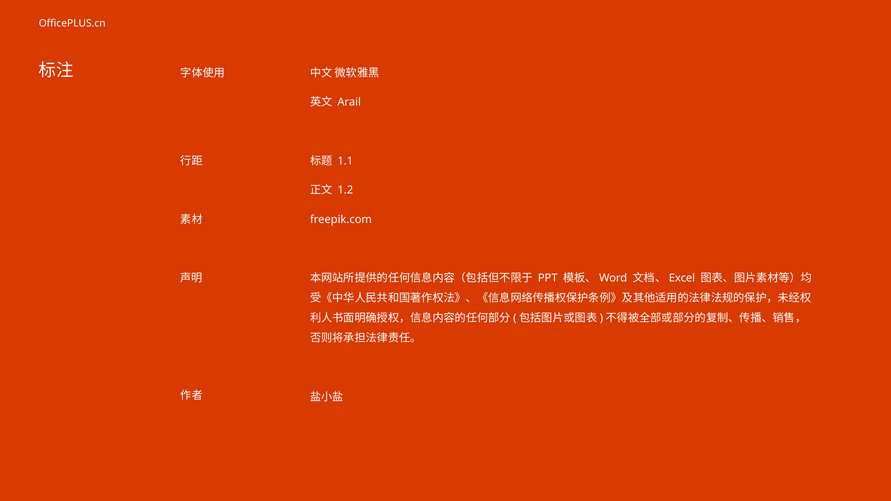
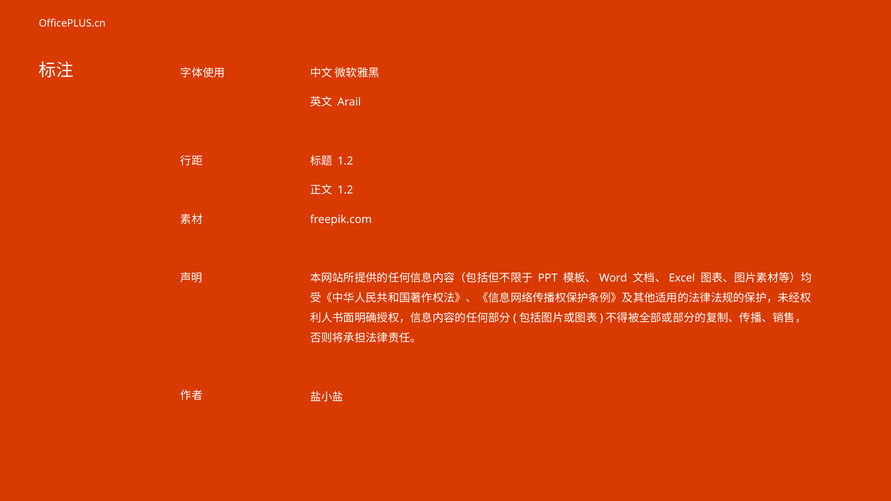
1.1 at (345, 161): 1.1 -> 1.2
